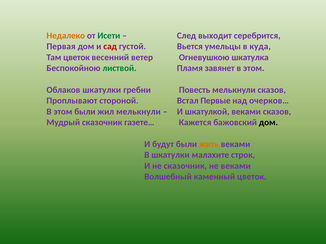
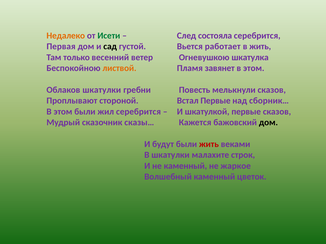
выходит: выходит -> состояла
сад colour: red -> black
умельцы: умельцы -> работает
в куда: куда -> жить
Там цветок: цветок -> только
листвой colour: green -> orange
очерков…: очерков… -> сборник…
жил мелькнули: мелькнули -> серебрится
шкатулкой веками: веками -> первые
газете…: газете… -> сказы…
жить at (209, 144) colour: orange -> red
не сказочник: сказочник -> каменный
не веками: веками -> жаркое
